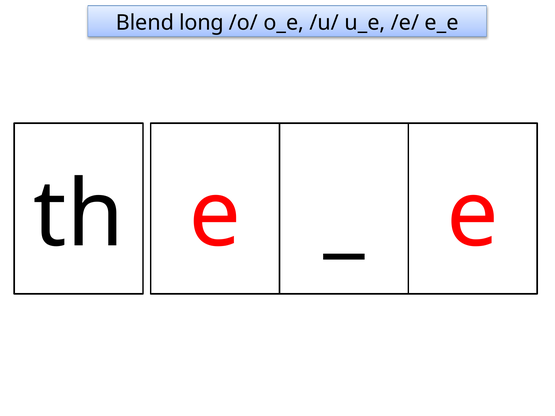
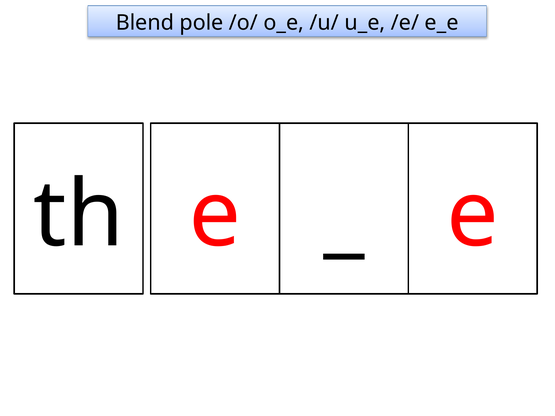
long: long -> pole
